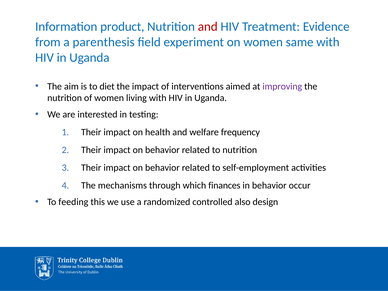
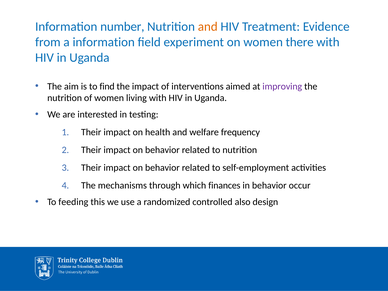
product: product -> number
and at (208, 27) colour: red -> orange
a parenthesis: parenthesis -> information
same: same -> there
diet: diet -> find
